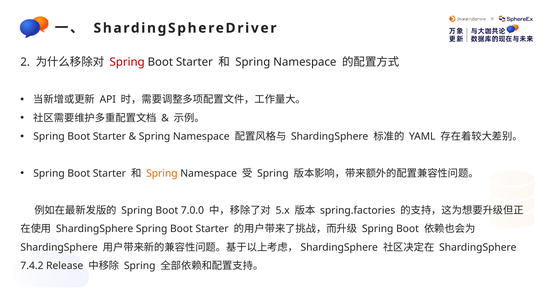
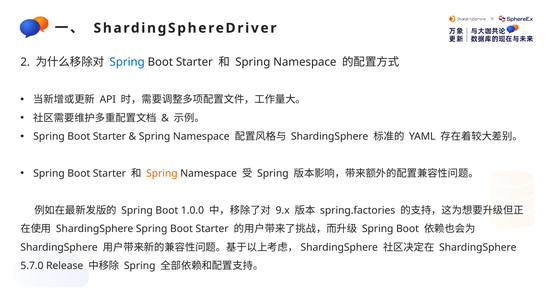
Spring at (127, 62) colour: red -> blue
7.0.0: 7.0.0 -> 1.0.0
5.x: 5.x -> 9.x
7.4.2: 7.4.2 -> 5.7.0
